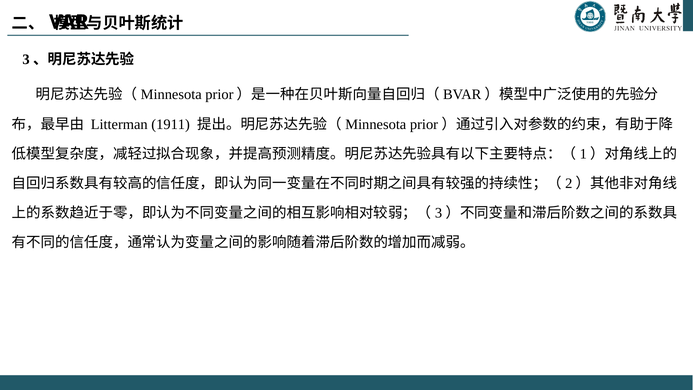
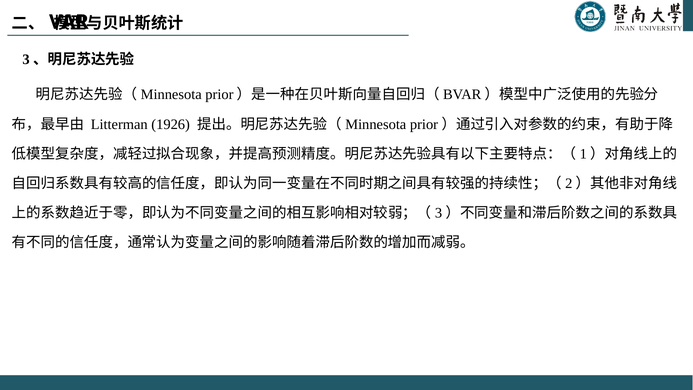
1911: 1911 -> 1926
